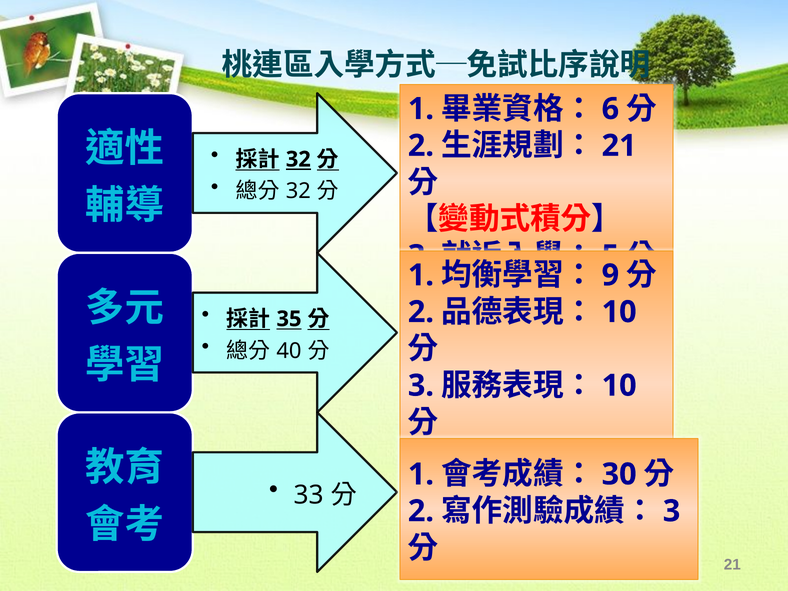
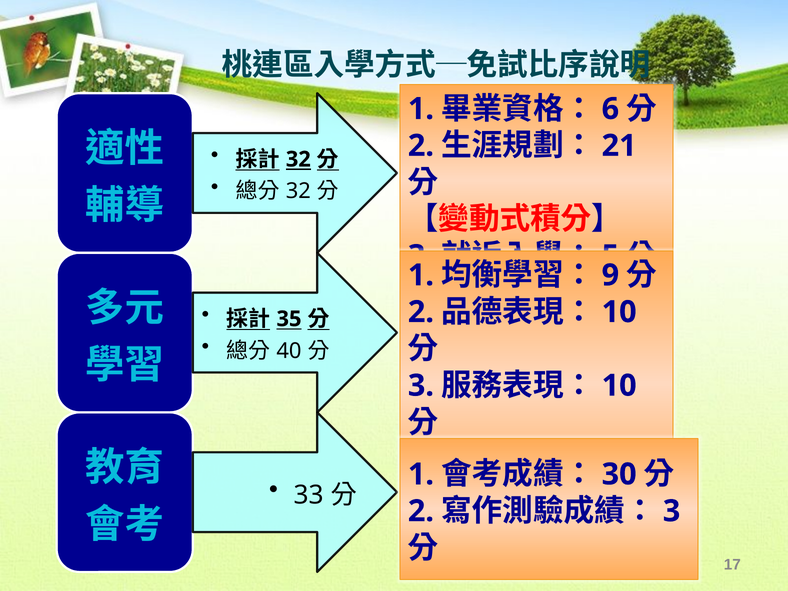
21 at (732, 565): 21 -> 17
